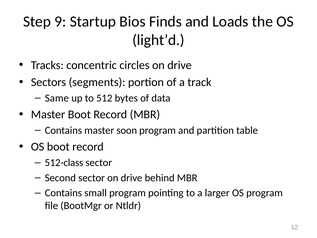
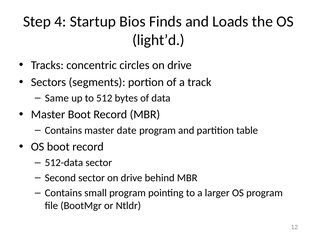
9: 9 -> 4
soon: soon -> date
512-class: 512-class -> 512-data
